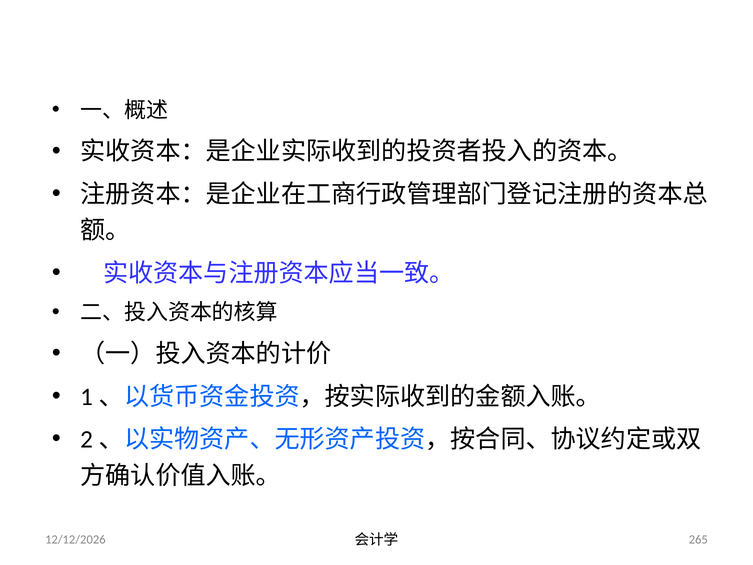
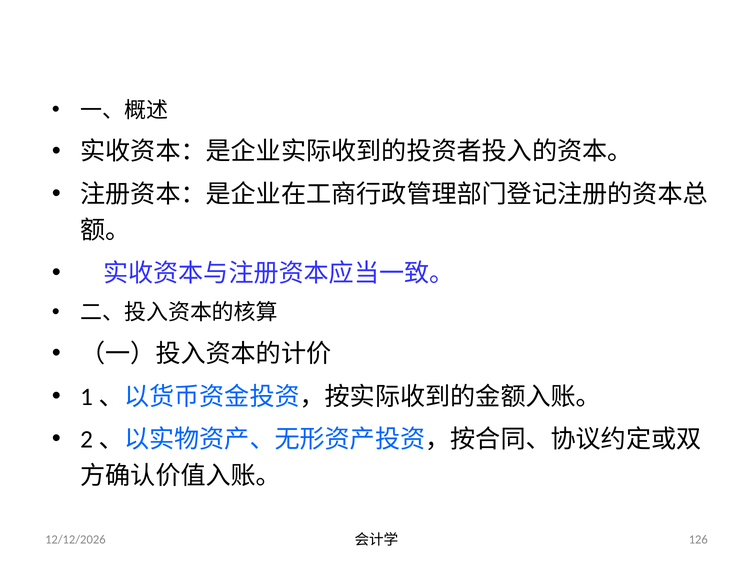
265: 265 -> 126
